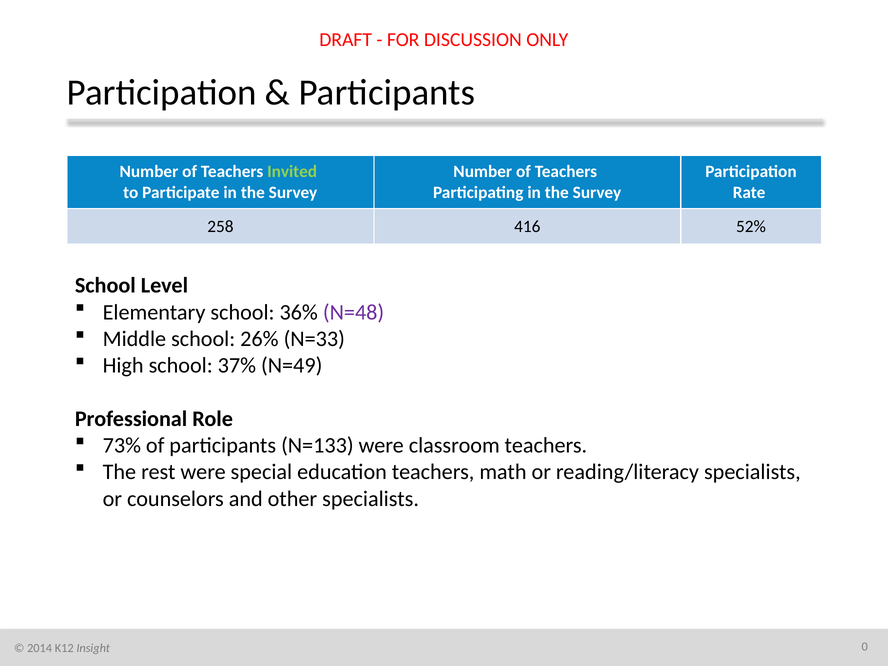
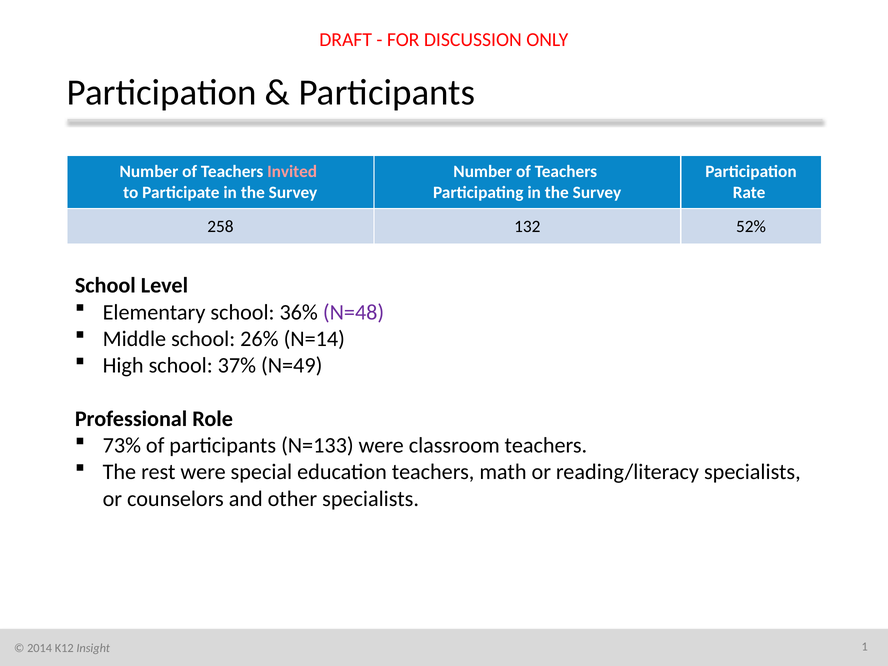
Invited colour: light green -> pink
416: 416 -> 132
N=33: N=33 -> N=14
0: 0 -> 1
